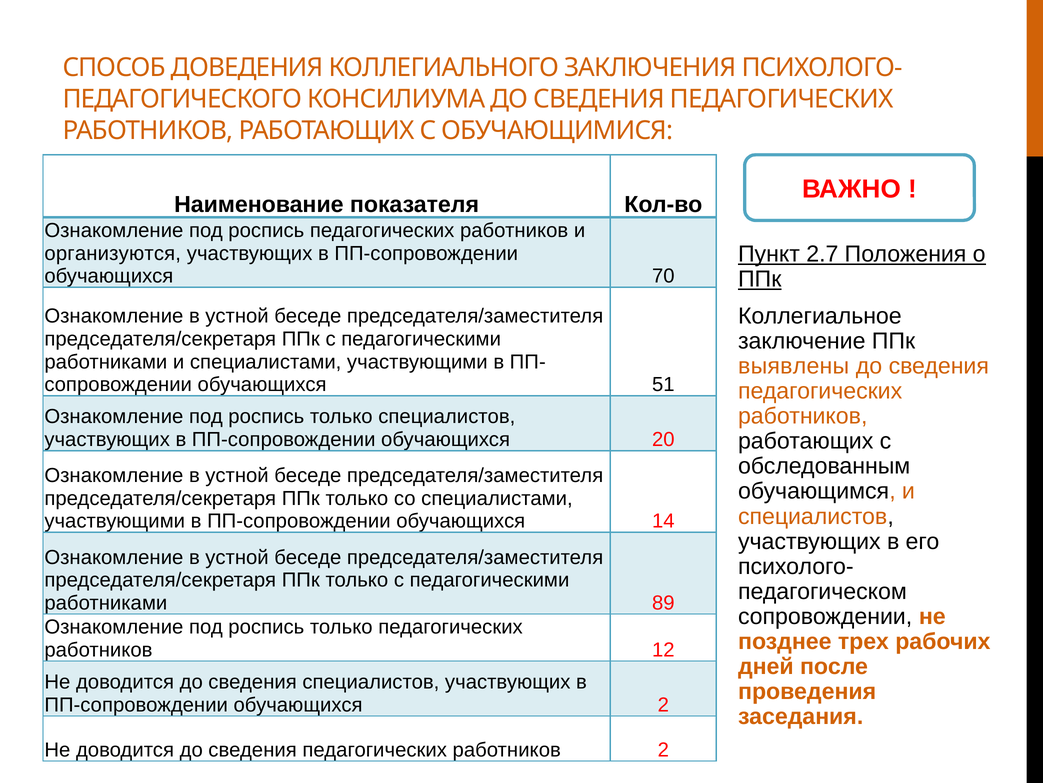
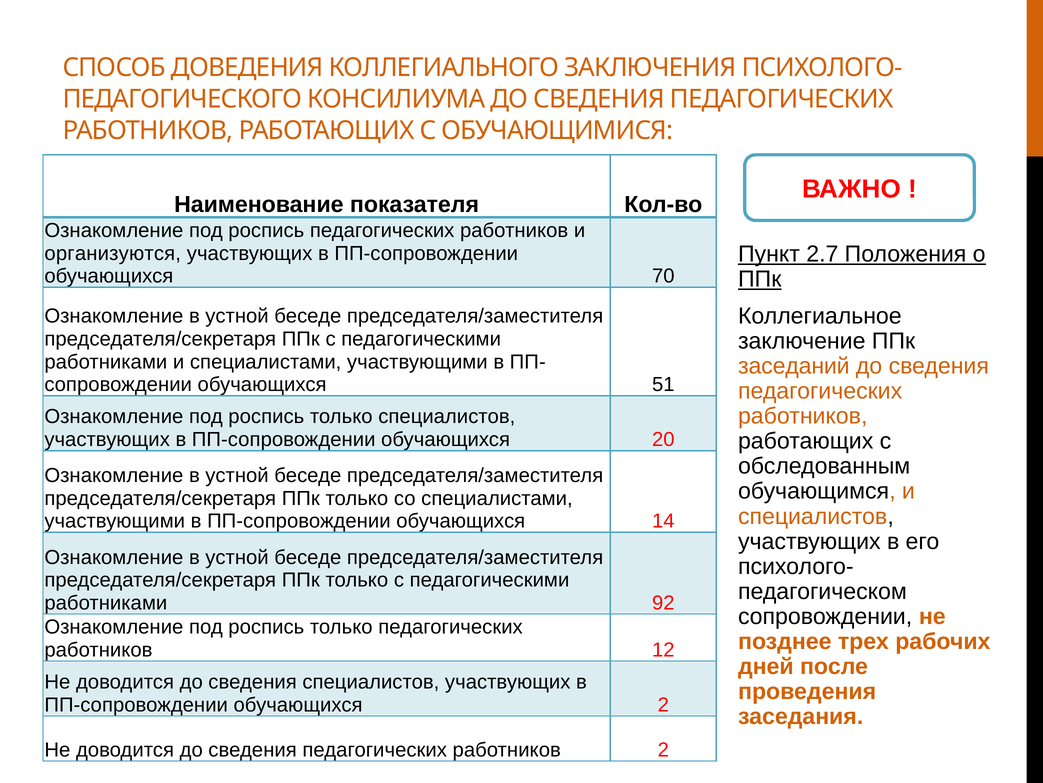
выявлены: выявлены -> заседаний
89: 89 -> 92
